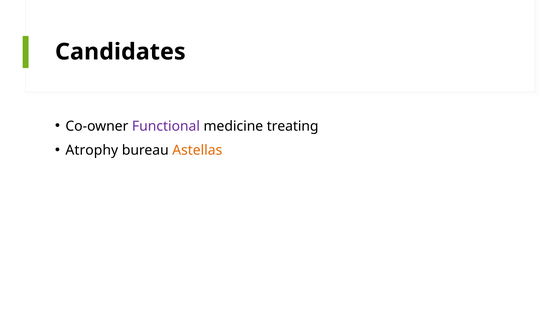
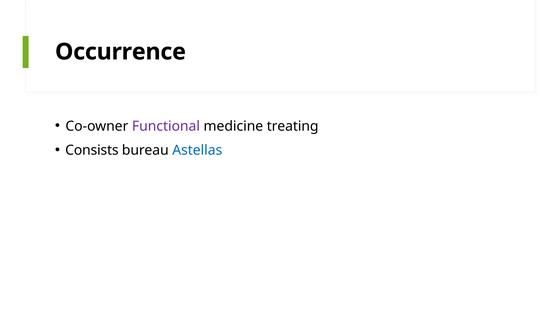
Candidates: Candidates -> Occurrence
Atrophy: Atrophy -> Consists
Astellas colour: orange -> blue
